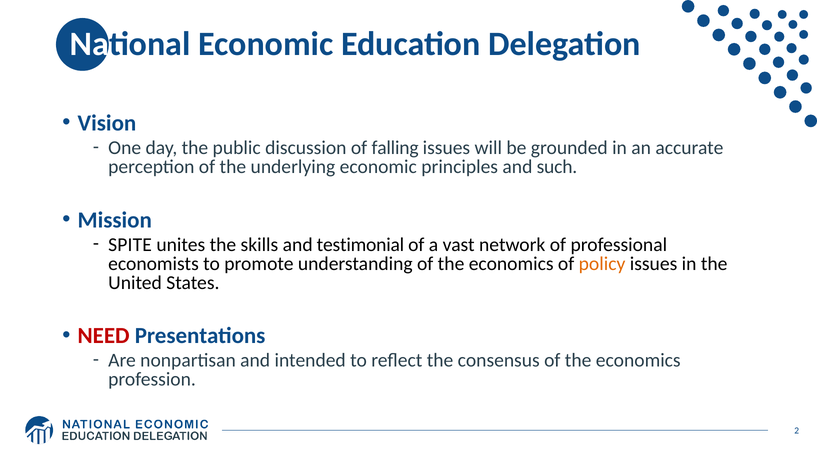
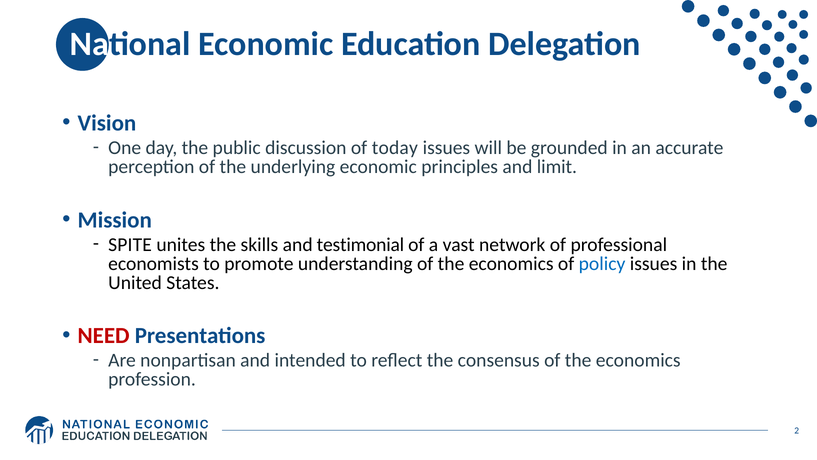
falling: falling -> today
such: such -> limit
policy colour: orange -> blue
